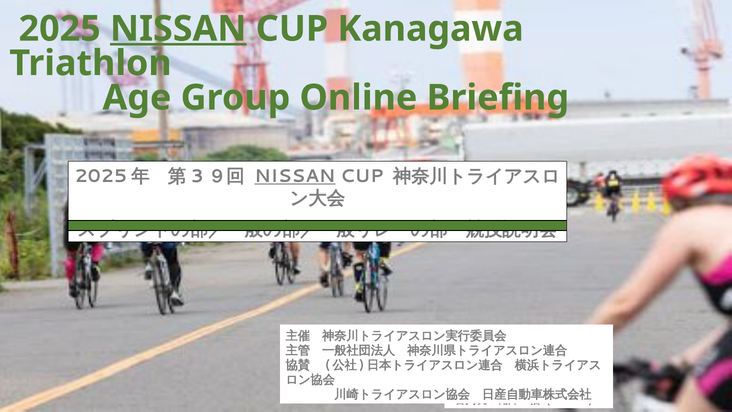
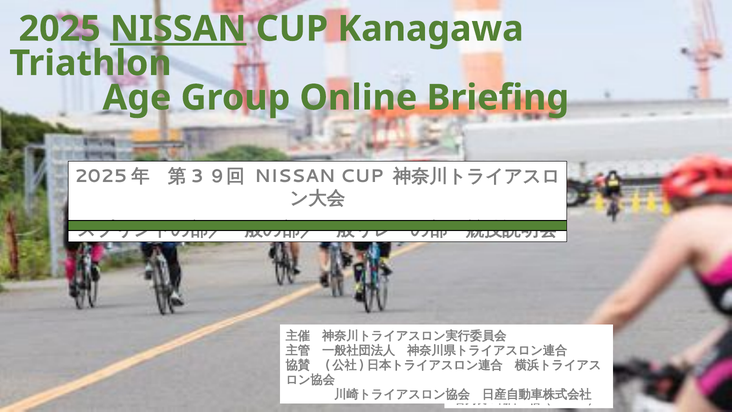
NISSAN at (295, 176) underline: present -> none
